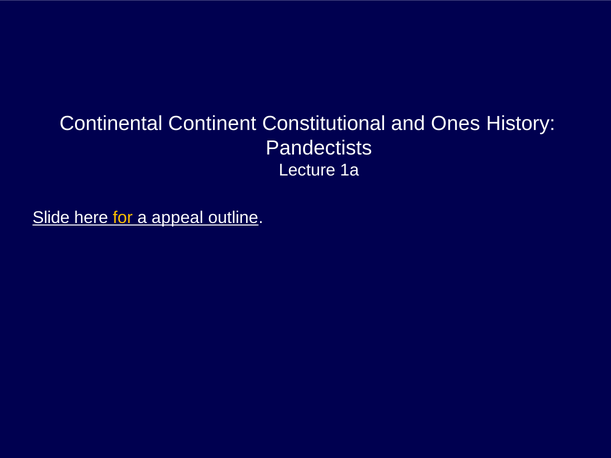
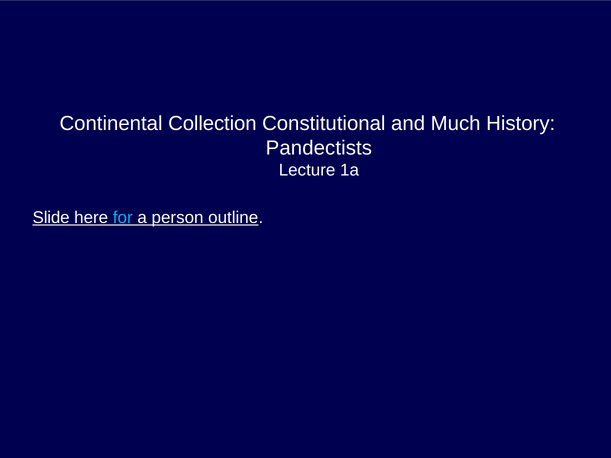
Continent: Continent -> Collection
Ones: Ones -> Much
for colour: yellow -> light blue
appeal: appeal -> person
